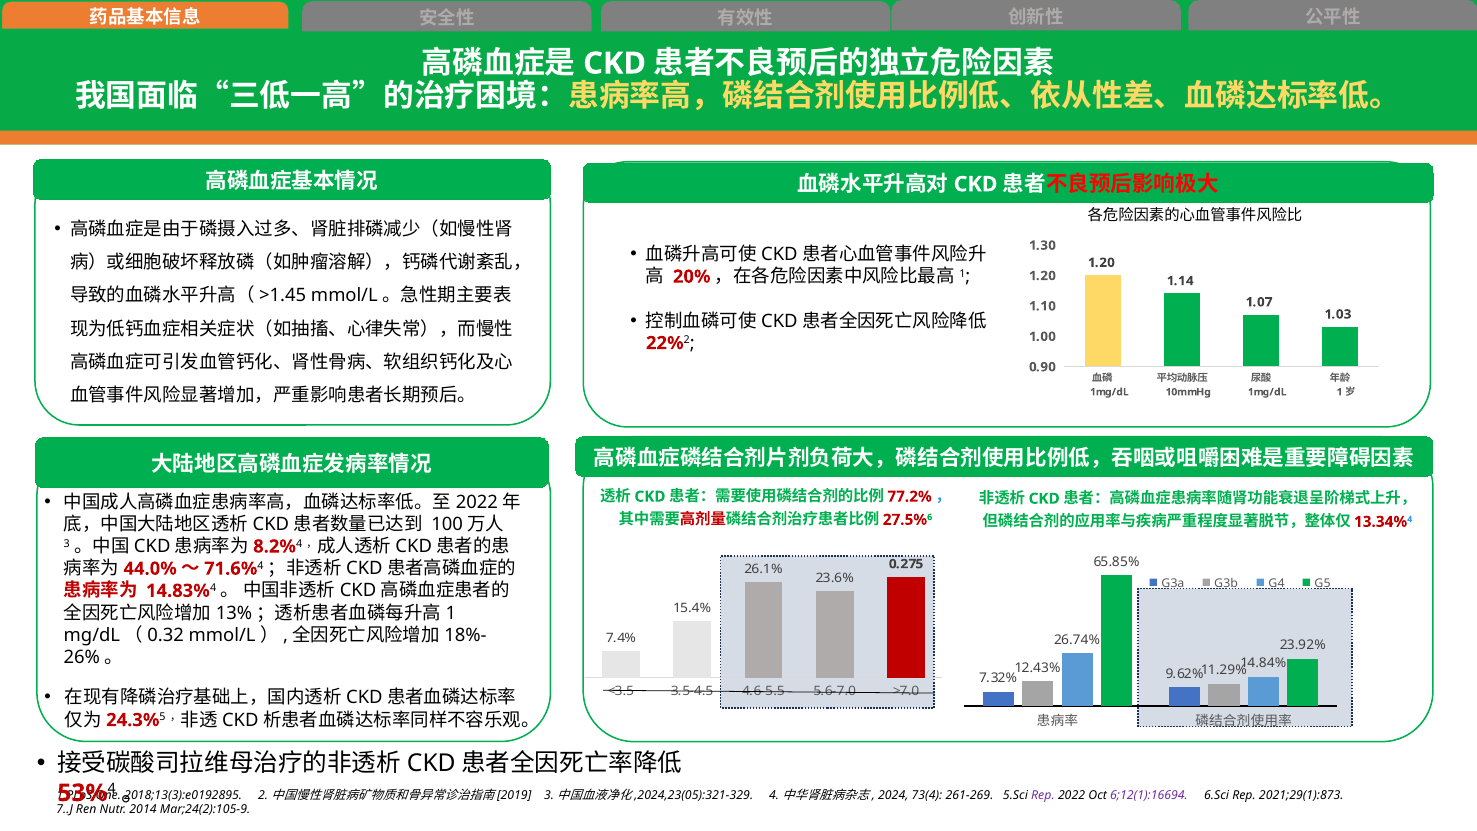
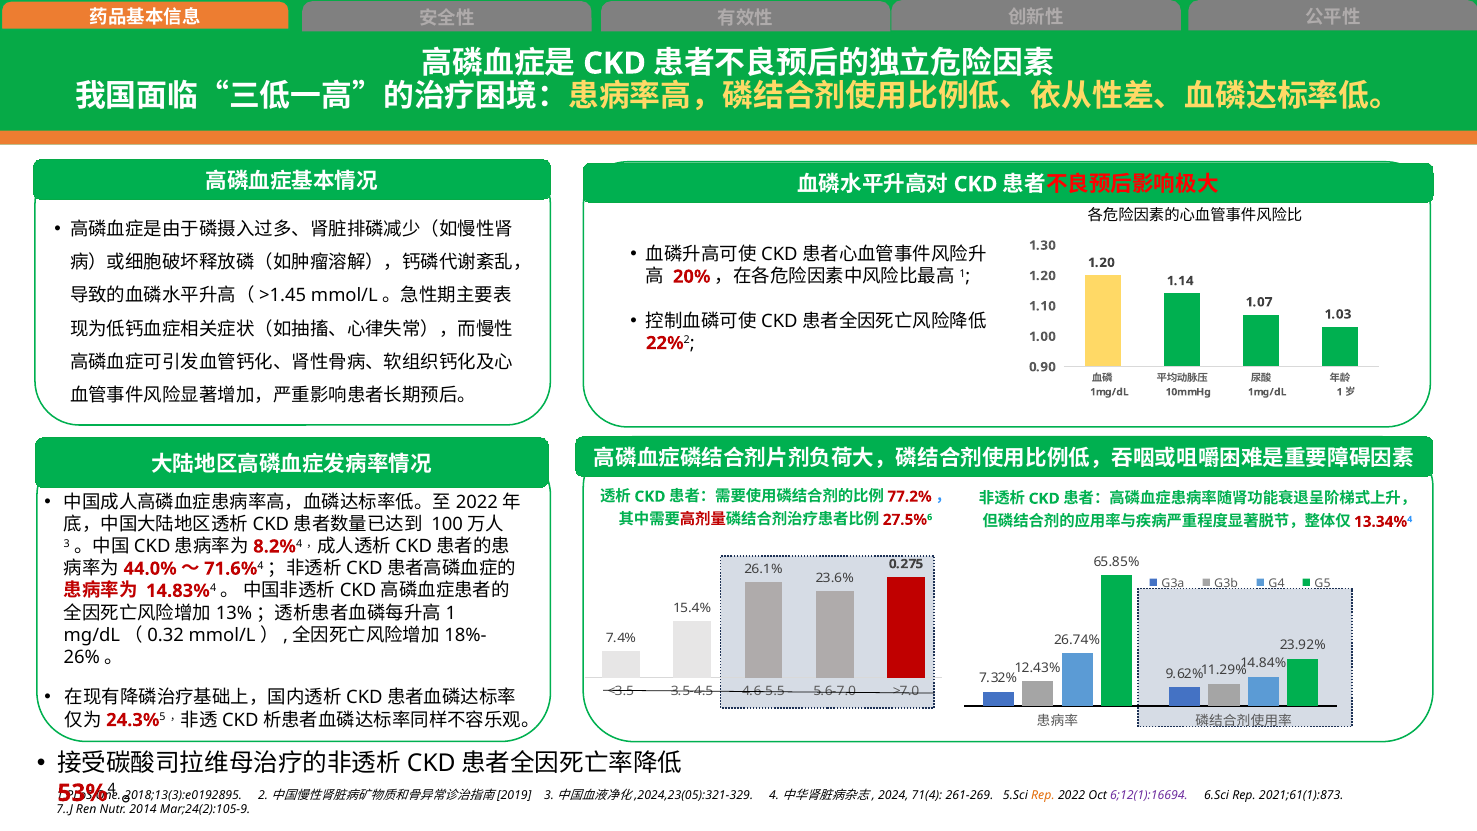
73(4: 73(4 -> 71(4
Rep at (1043, 795) colour: purple -> orange
2021;29(1):873: 2021;29(1):873 -> 2021;61(1):873
